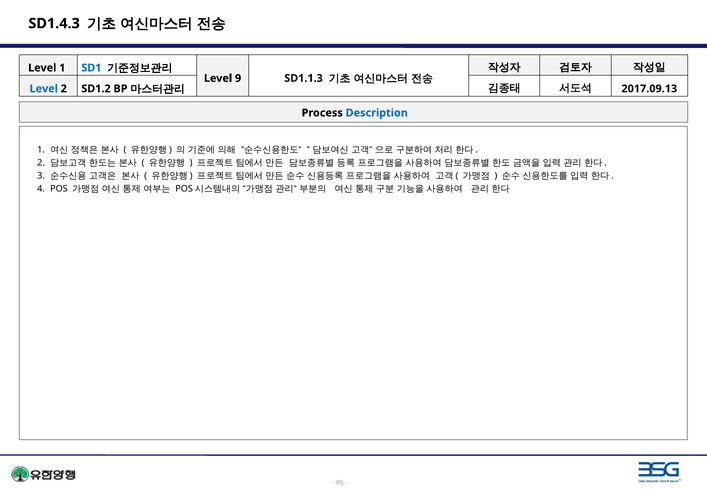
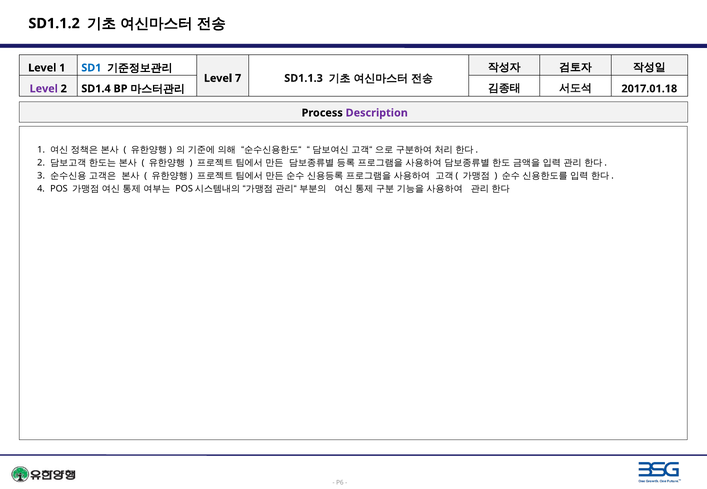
SD1.4.3: SD1.4.3 -> SD1.1.2
9: 9 -> 7
Level at (44, 89) colour: blue -> purple
SD1.2: SD1.2 -> SD1.4
2017.09.13: 2017.09.13 -> 2017.01.18
Description colour: blue -> purple
